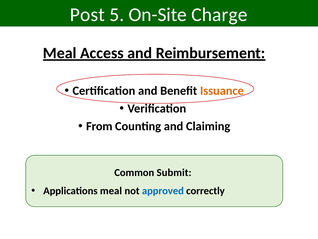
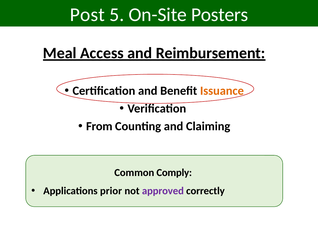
Charge: Charge -> Posters
Submit: Submit -> Comply
Applications meal: meal -> prior
approved colour: blue -> purple
